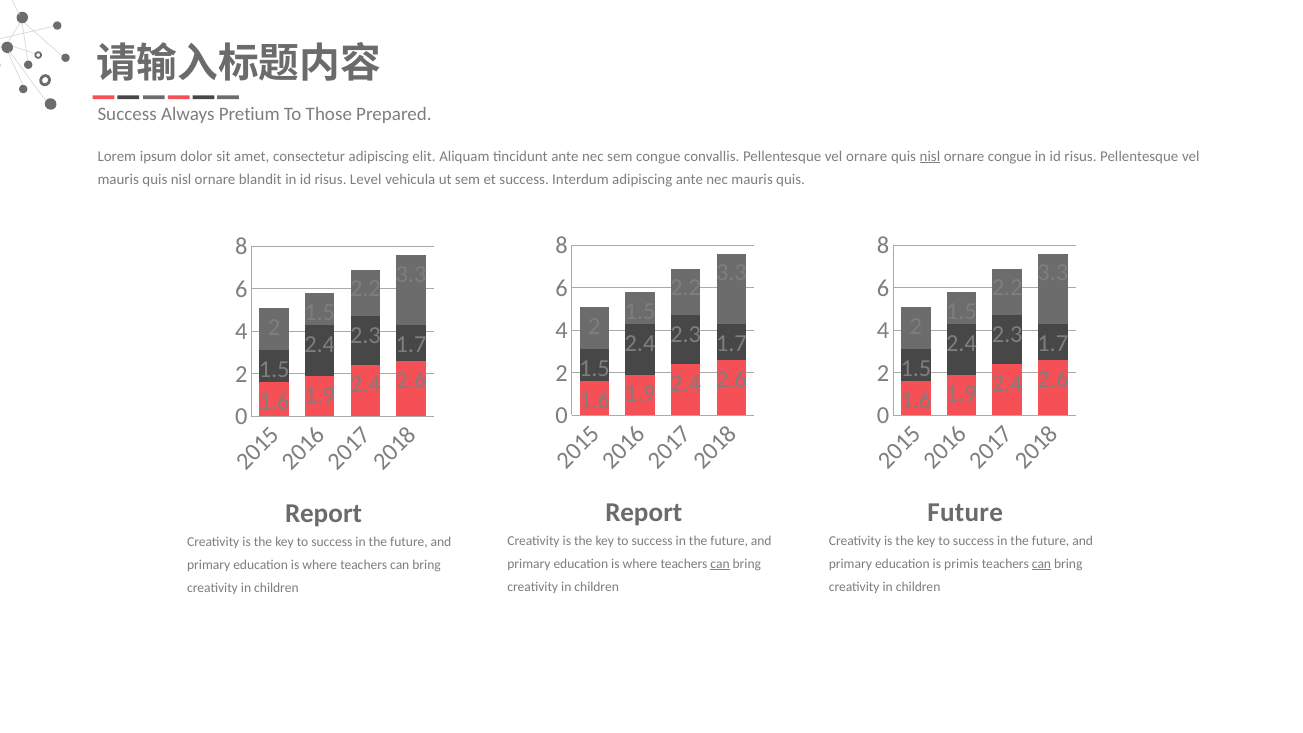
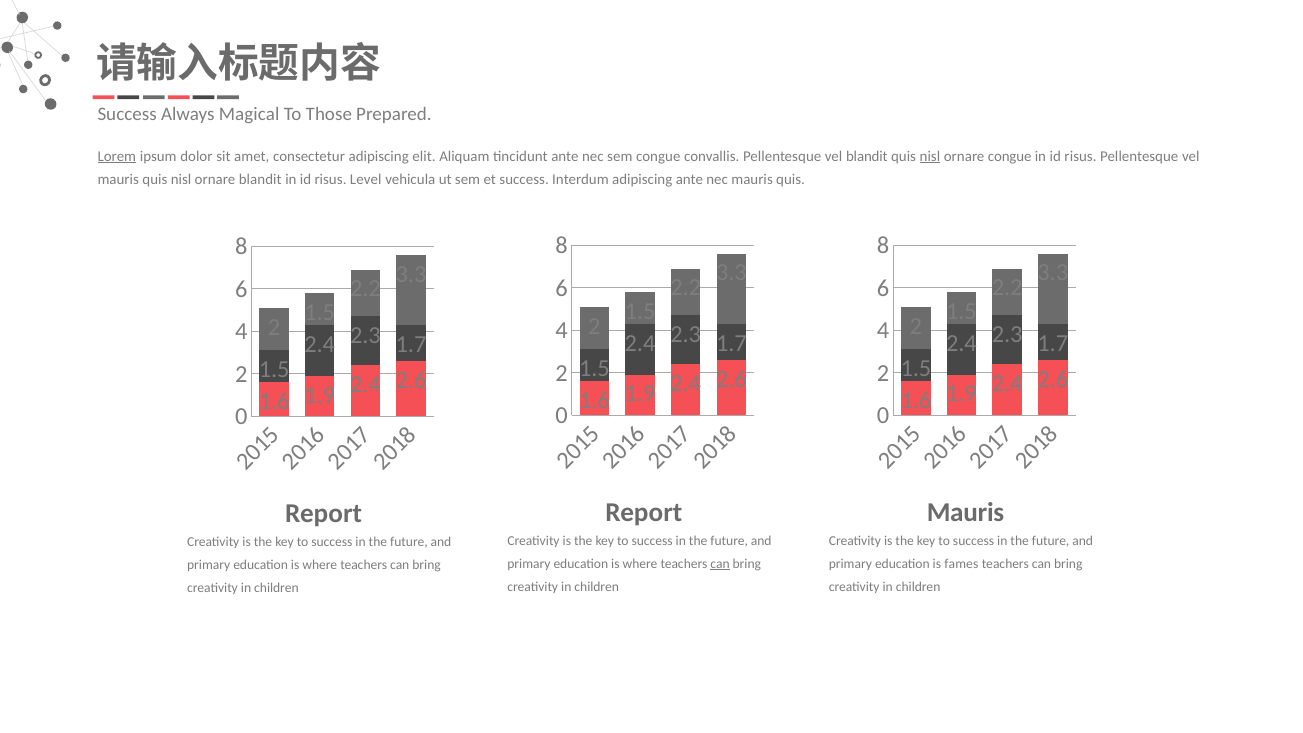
Pretium: Pretium -> Magical
Lorem underline: none -> present
vel ornare: ornare -> blandit
Future at (965, 512): Future -> Mauris
primis: primis -> fames
can at (1041, 564) underline: present -> none
